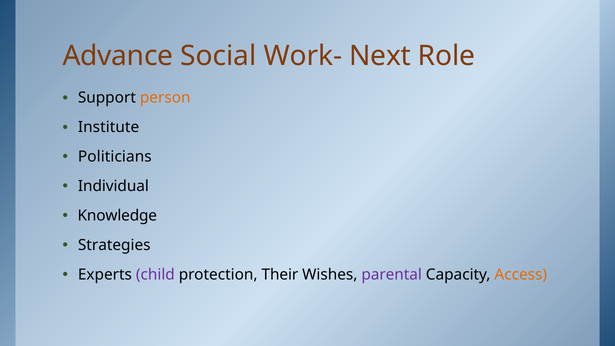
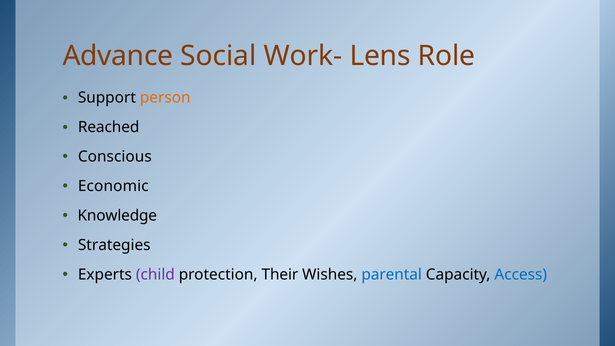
Next: Next -> Lens
Institute: Institute -> Reached
Politicians: Politicians -> Conscious
Individual: Individual -> Economic
parental colour: purple -> blue
Access colour: orange -> blue
